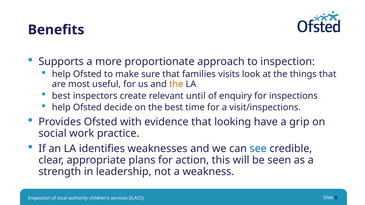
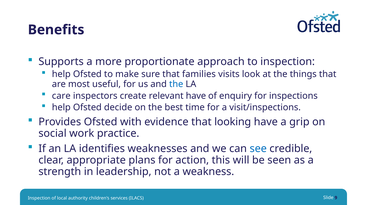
the at (176, 84) colour: orange -> blue
best at (61, 96): best -> care
relevant until: until -> have
